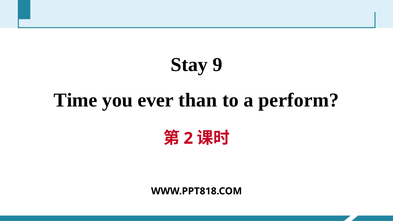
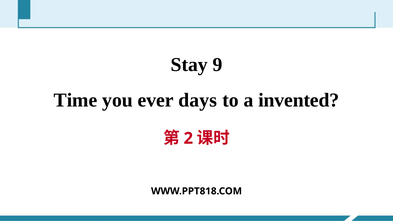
than: than -> days
perform: perform -> invented
